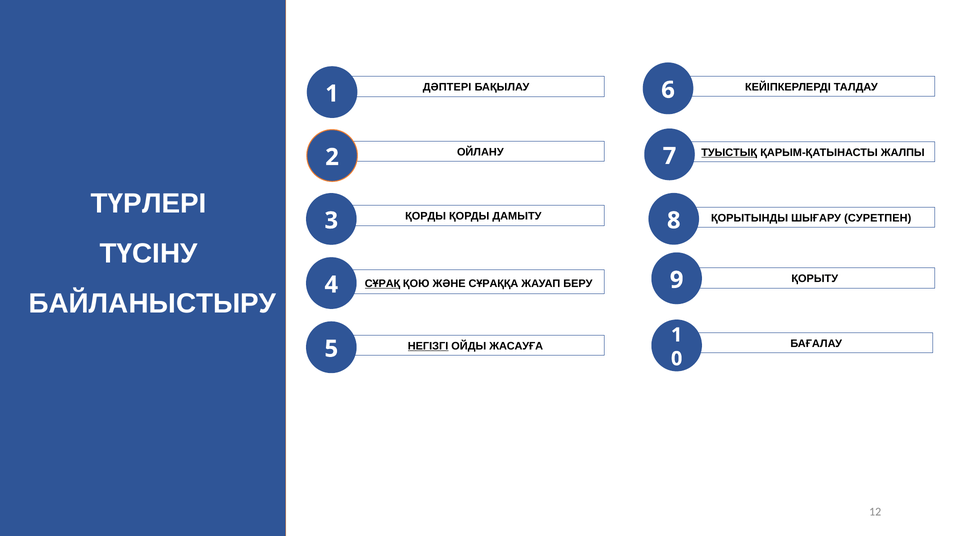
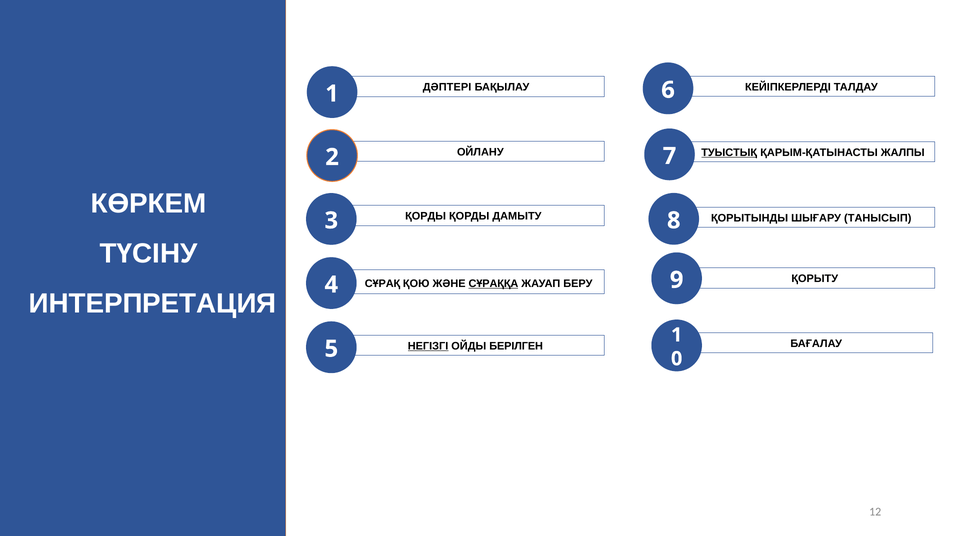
ТҮРЛЕРІ: ТҮРЛЕРІ -> КӨРКЕМ
СУРЕТПЕН: СУРЕТПЕН -> ТАНЫСЫП
СҰРАҚ underline: present -> none
СҰРАҚҚА underline: none -> present
БАЙЛАНЫСТЫРУ: БАЙЛАНЫСТЫРУ -> ИНТЕРПРЕТАЦИЯ
ЖАСАУҒА: ЖАСАУҒА -> БЕРІЛГЕН
